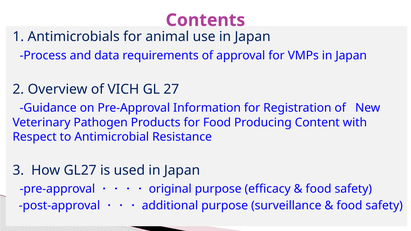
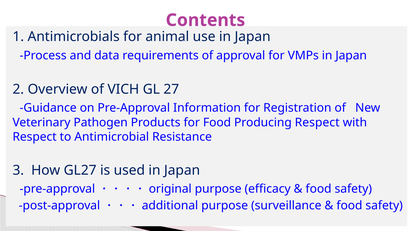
Producing Content: Content -> Respect
